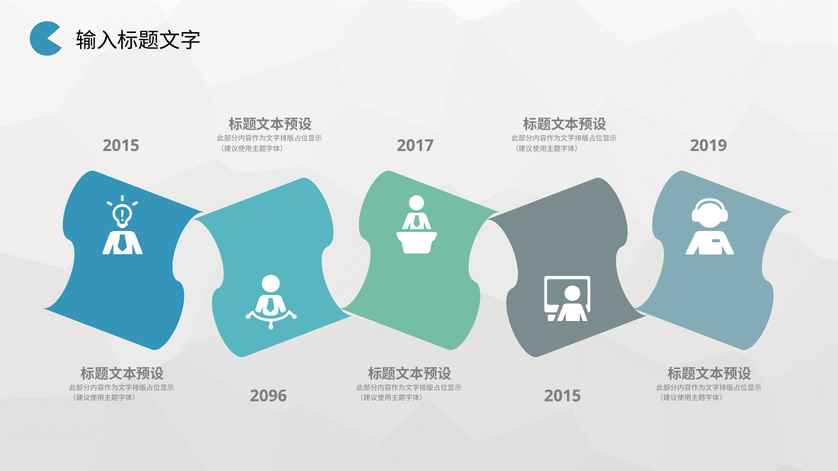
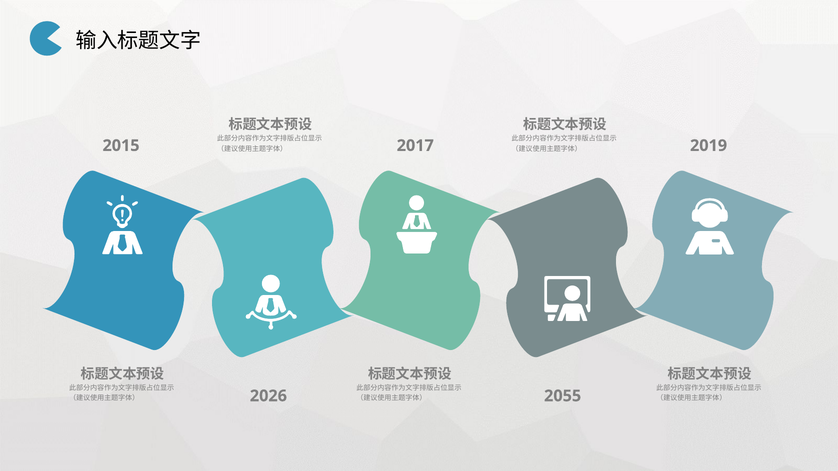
2015 at (563, 396): 2015 -> 2055
2096: 2096 -> 2026
